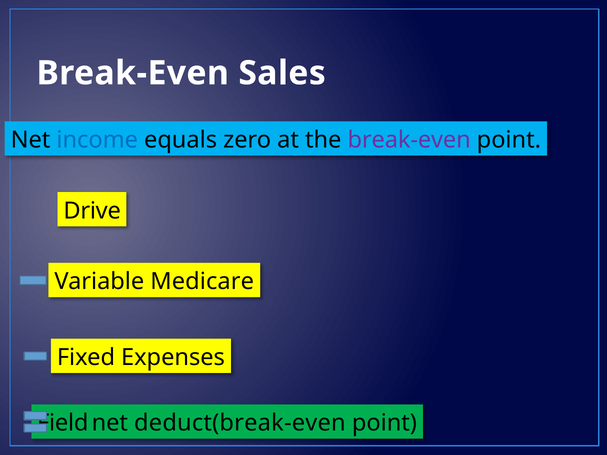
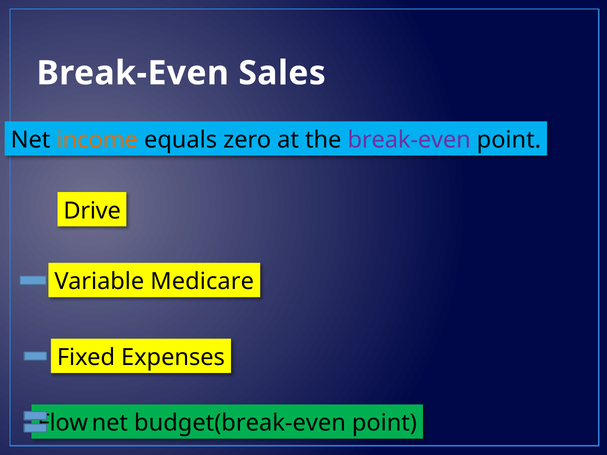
income colour: blue -> orange
Field: Field -> Flow
deduct(break-even: deduct(break-even -> budget(break-even
